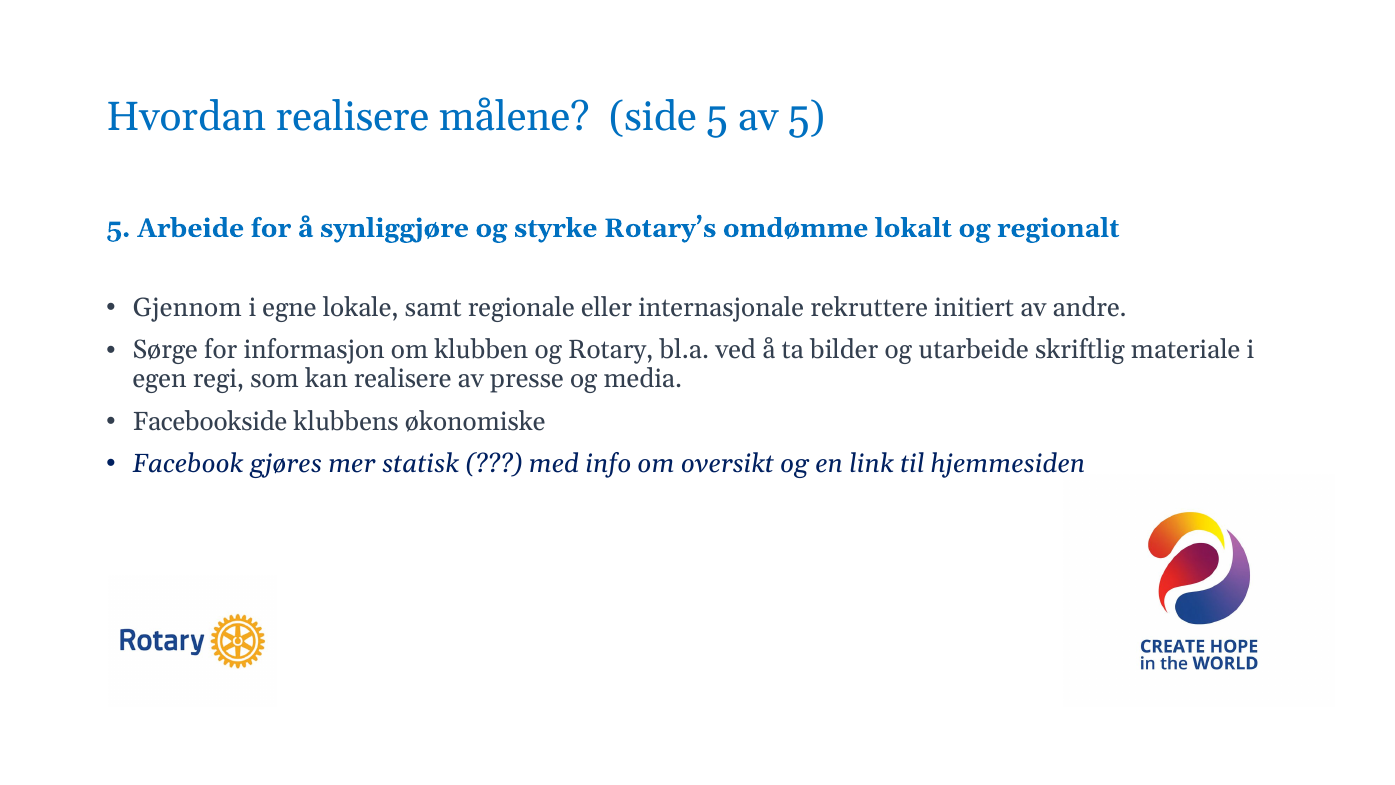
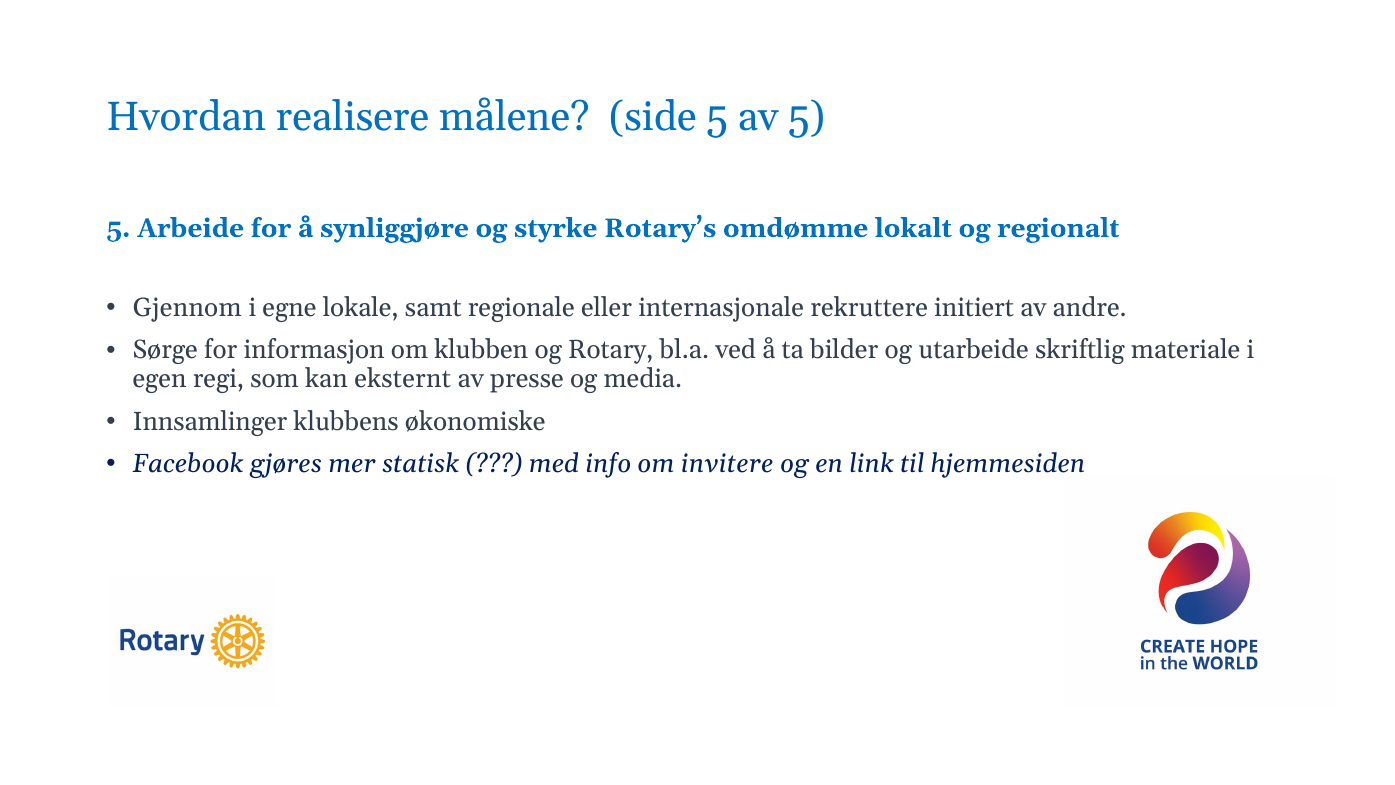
kan realisere: realisere -> eksternt
Facebookside: Facebookside -> Innsamlinger
oversikt: oversikt -> invitere
